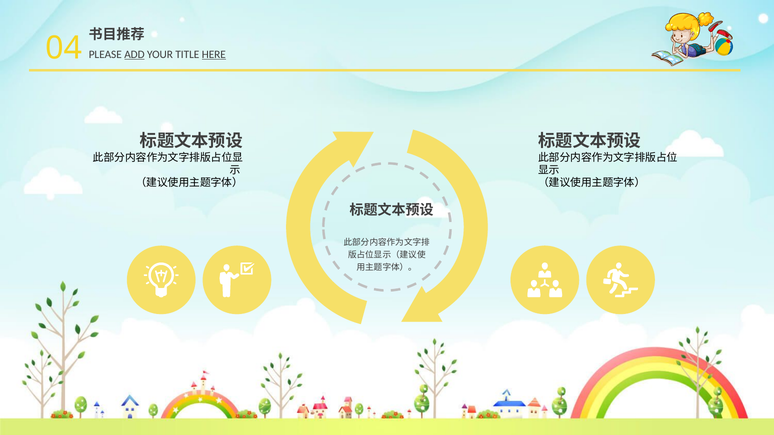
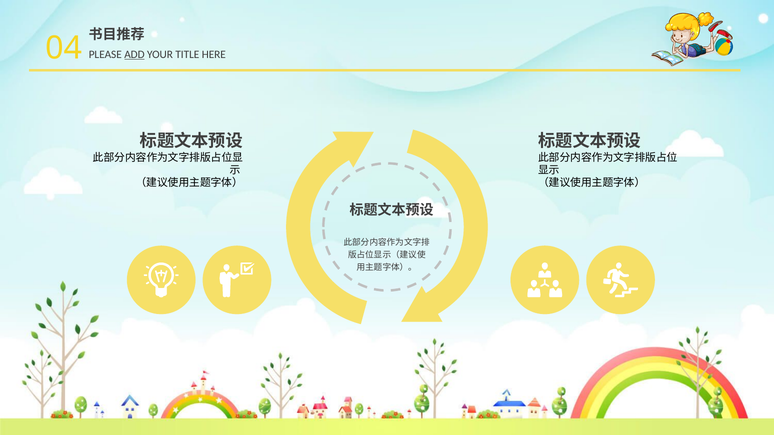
HERE underline: present -> none
